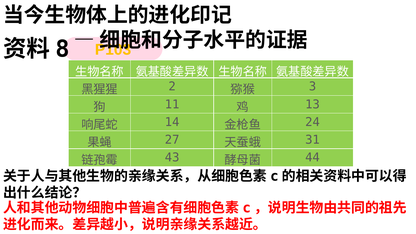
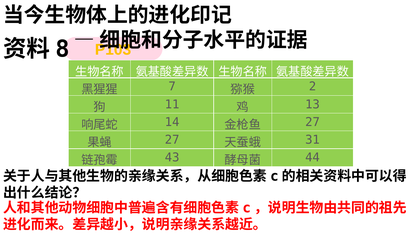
2: 2 -> 7
3: 3 -> 2
24 at (313, 122): 24 -> 27
